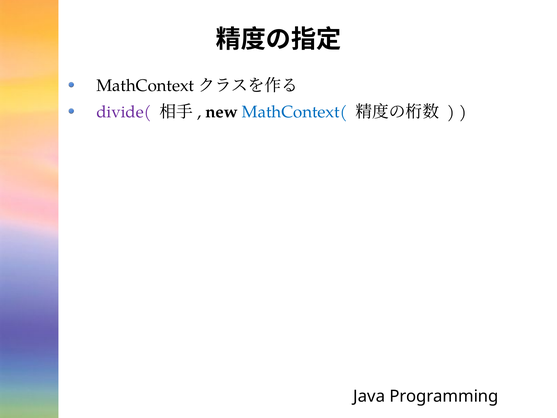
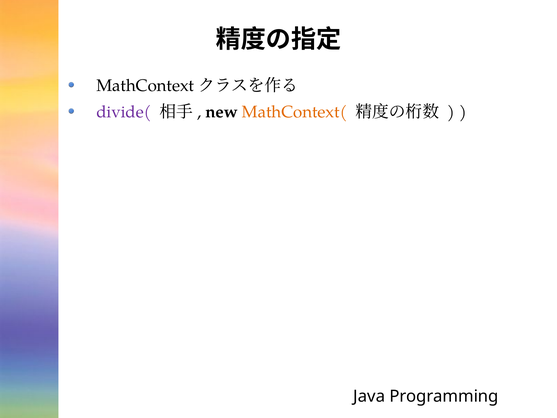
MathContext( colour: blue -> orange
